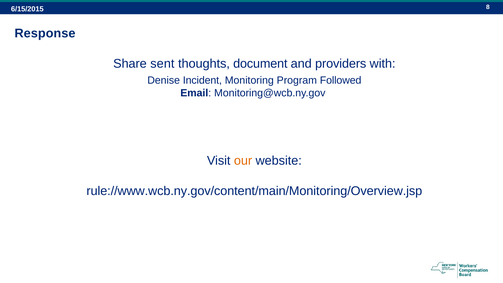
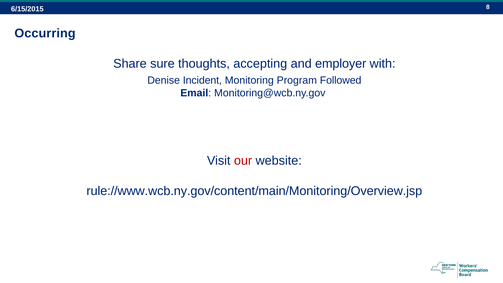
Response: Response -> Occurring
sent: sent -> sure
document: document -> accepting
providers: providers -> employer
our colour: orange -> red
